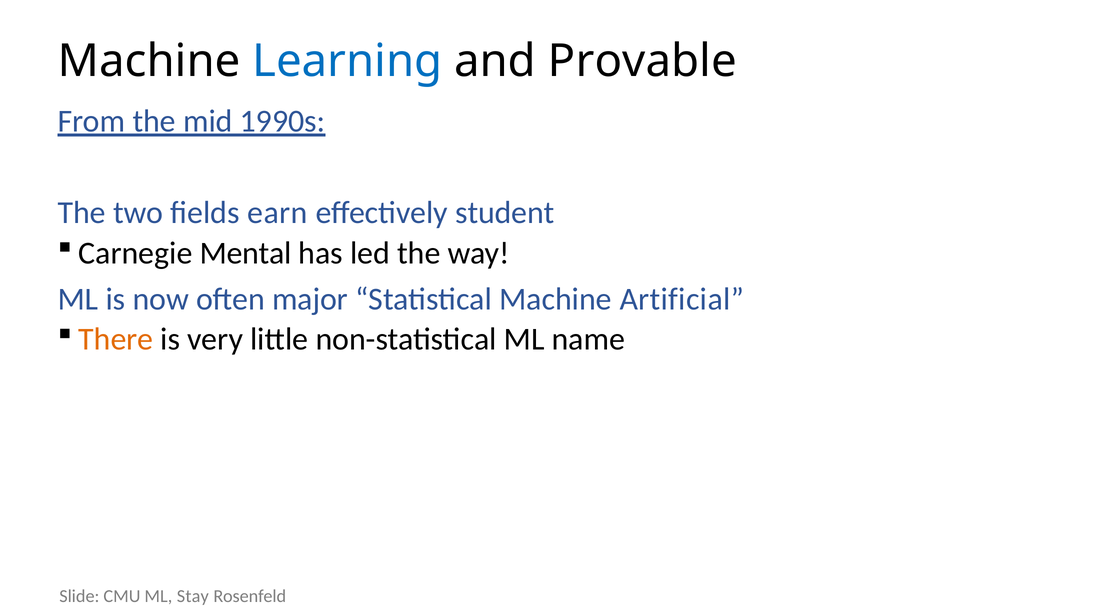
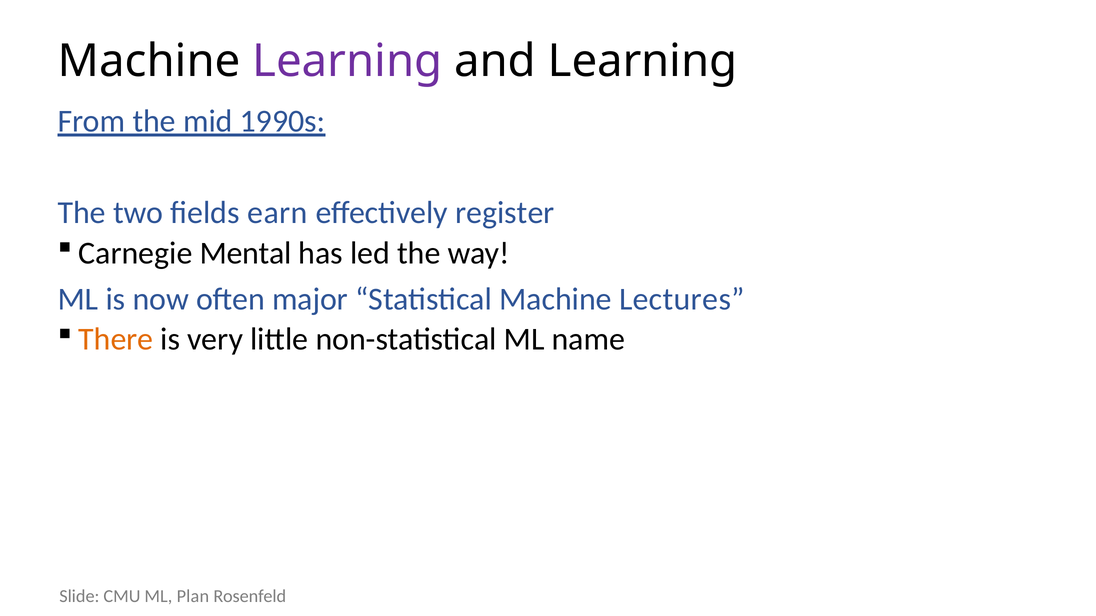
Learning at (347, 61) colour: blue -> purple
and Provable: Provable -> Learning
student: student -> register
Artificial: Artificial -> Lectures
Stay: Stay -> Plan
